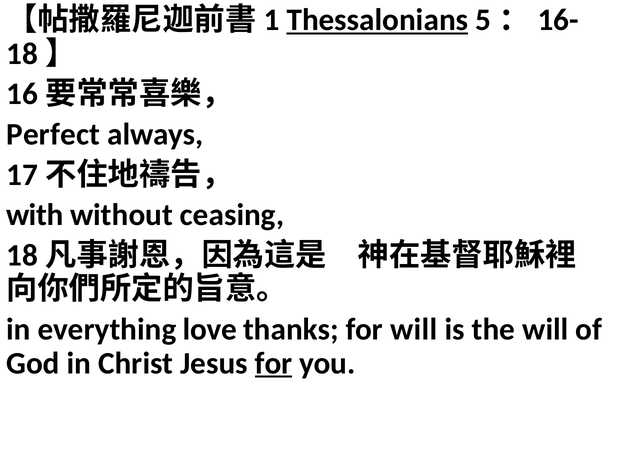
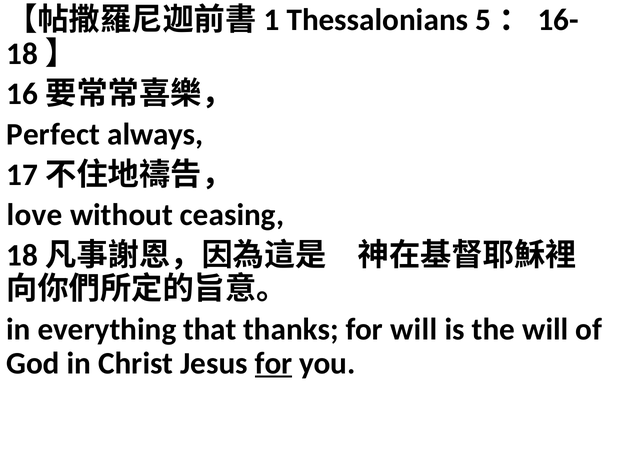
Thessalonians underline: present -> none
with: with -> love
love: love -> that
